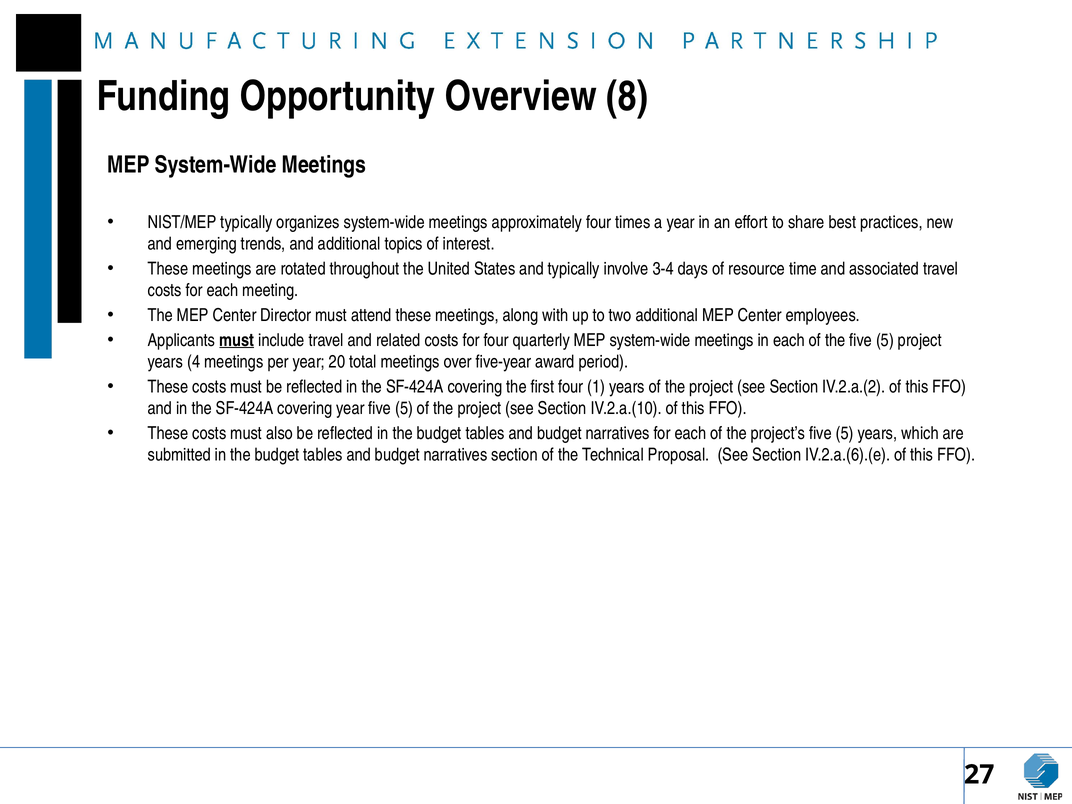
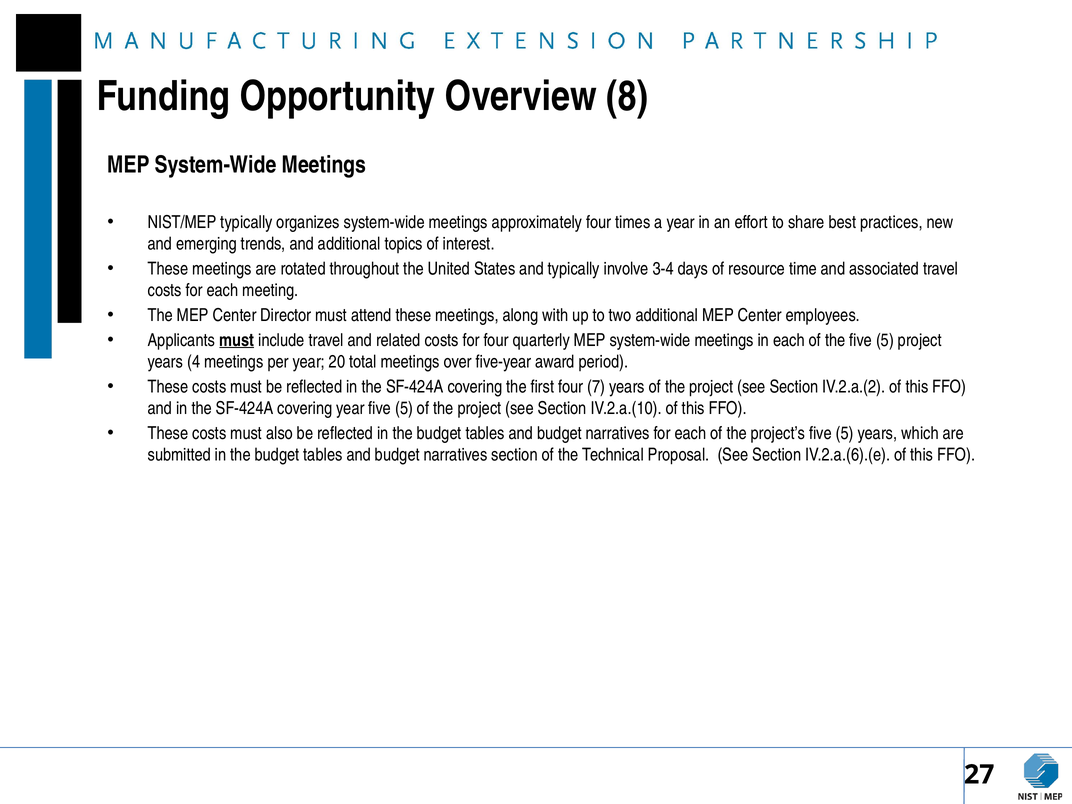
1: 1 -> 7
